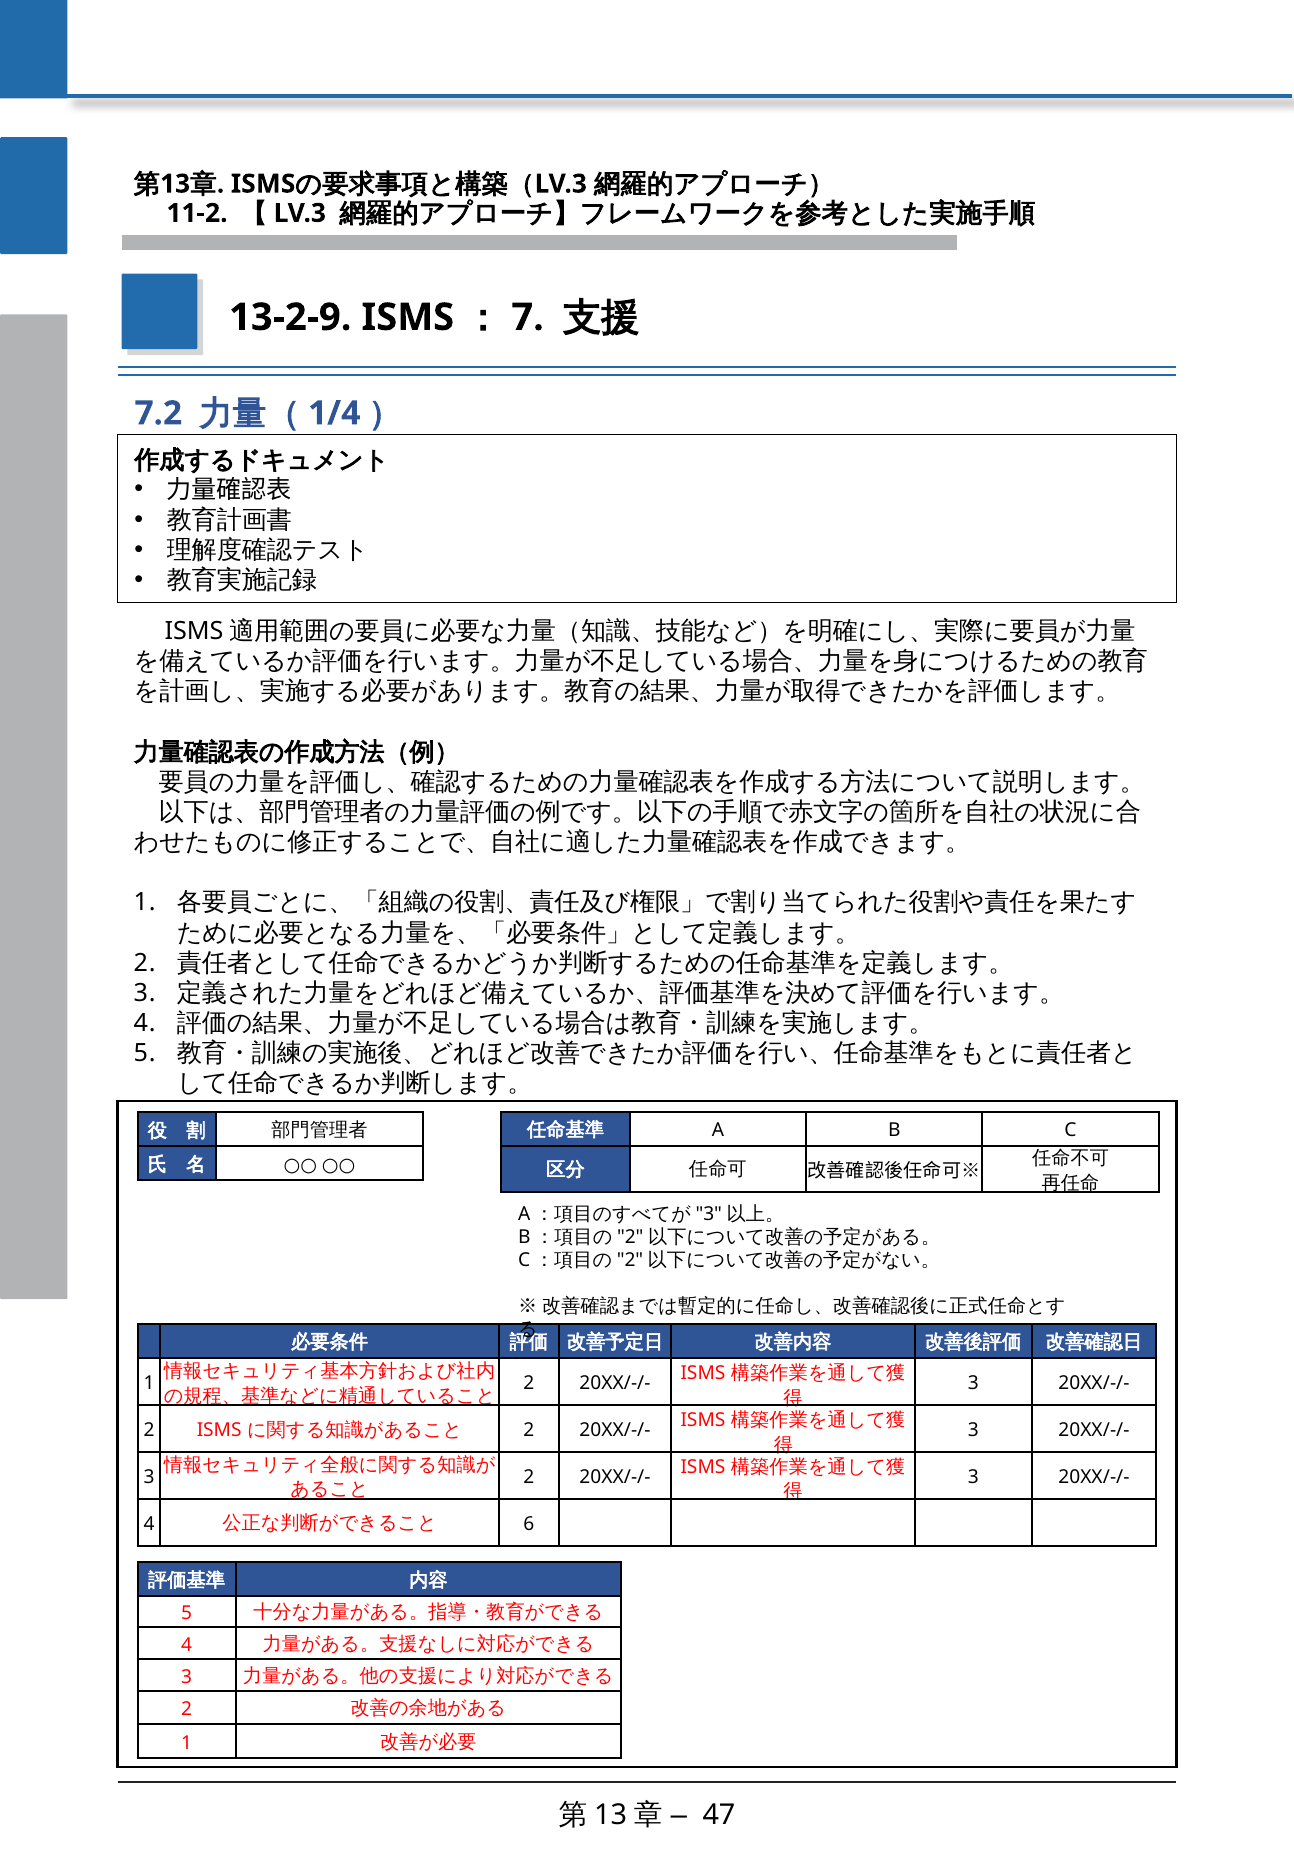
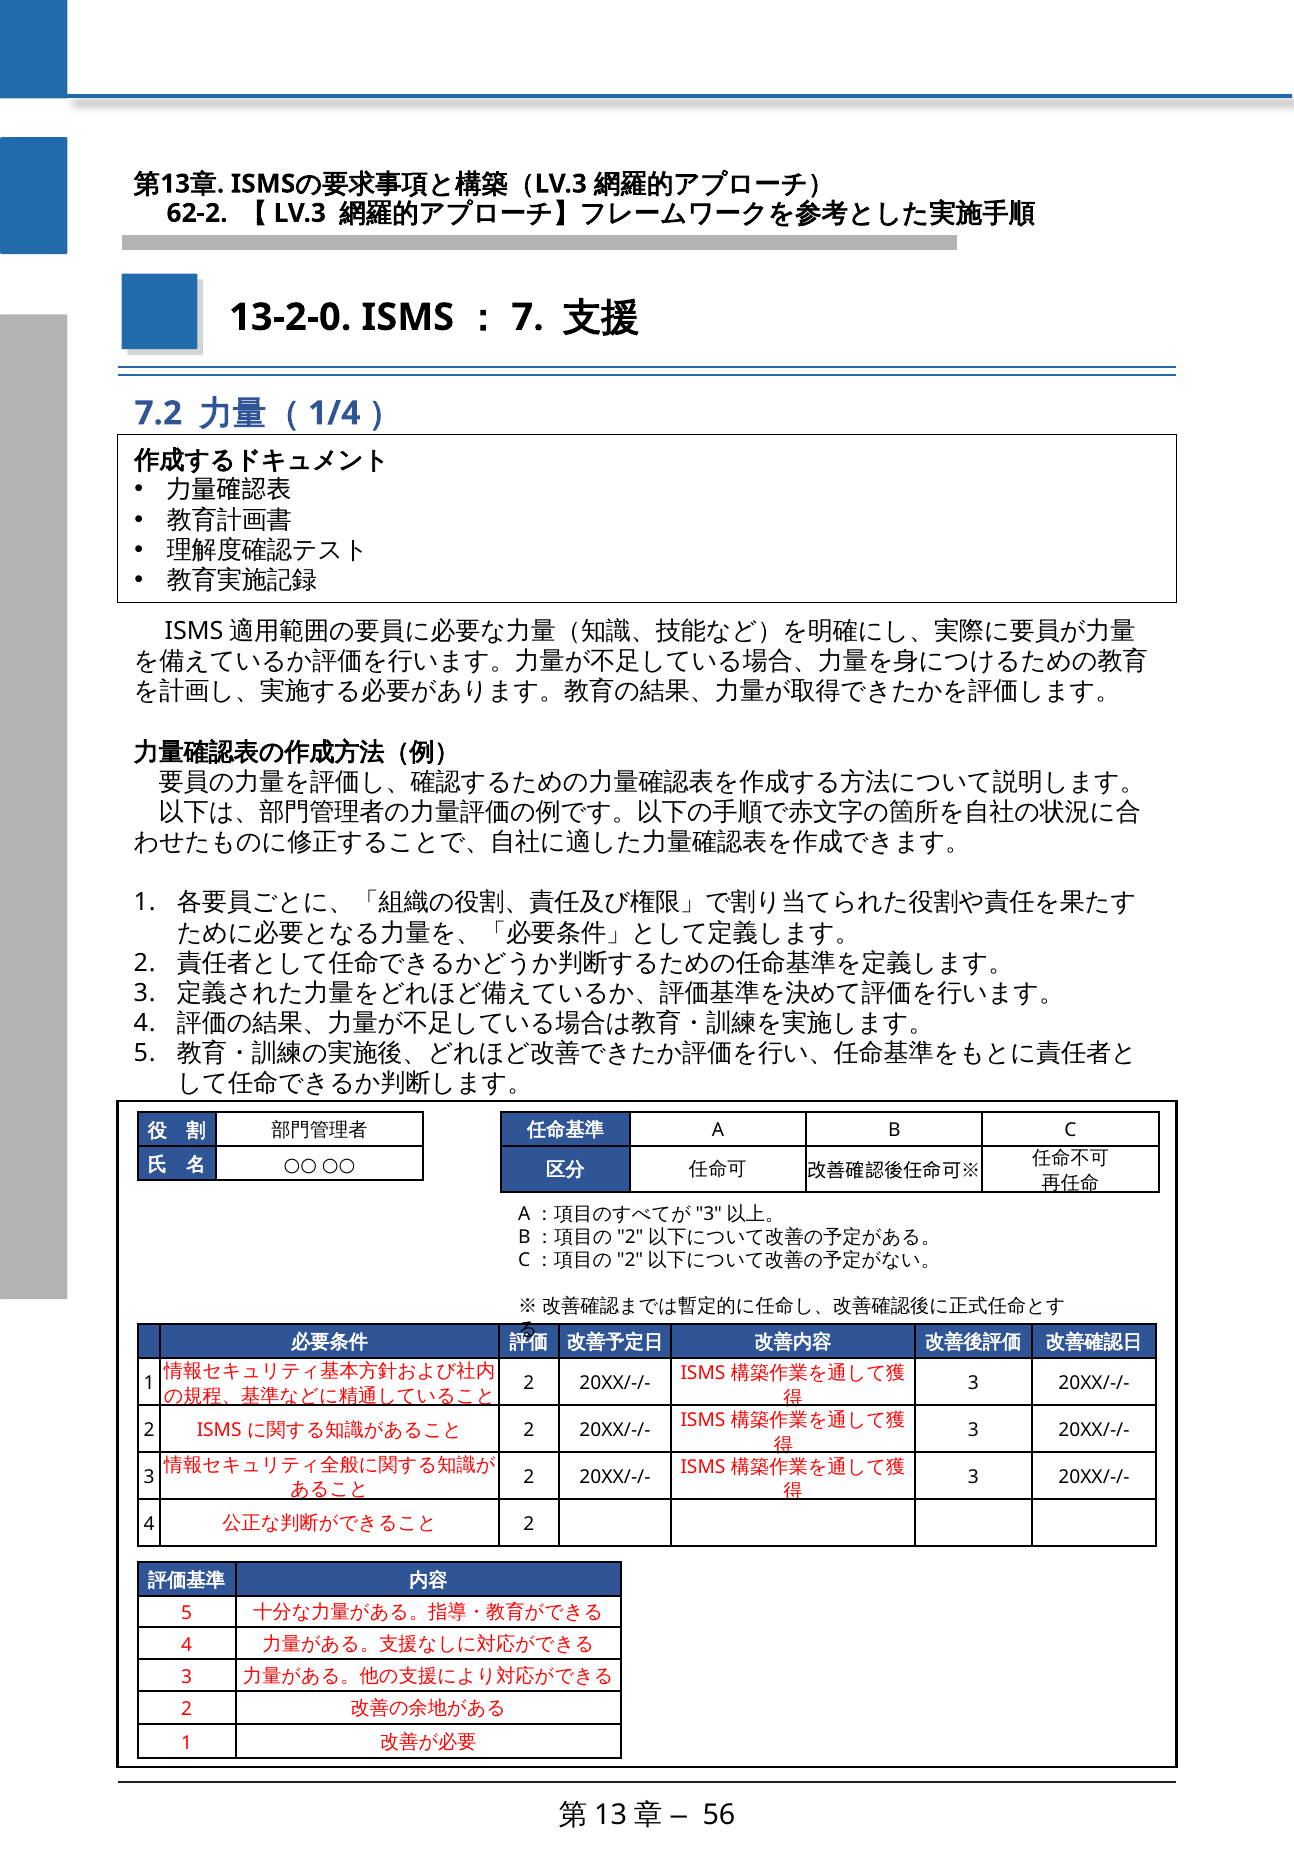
11-2: 11-2 -> 62-2
13-2-9: 13-2-9 -> 13-2-0
6 at (529, 1524): 6 -> 2
47: 47 -> 56
